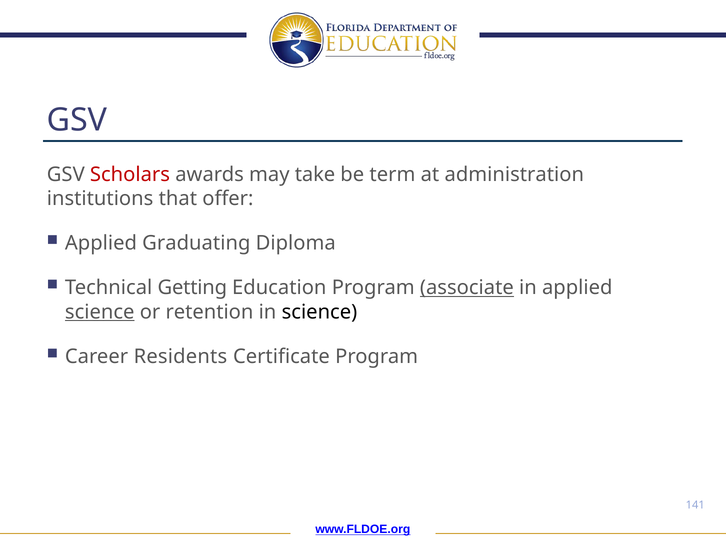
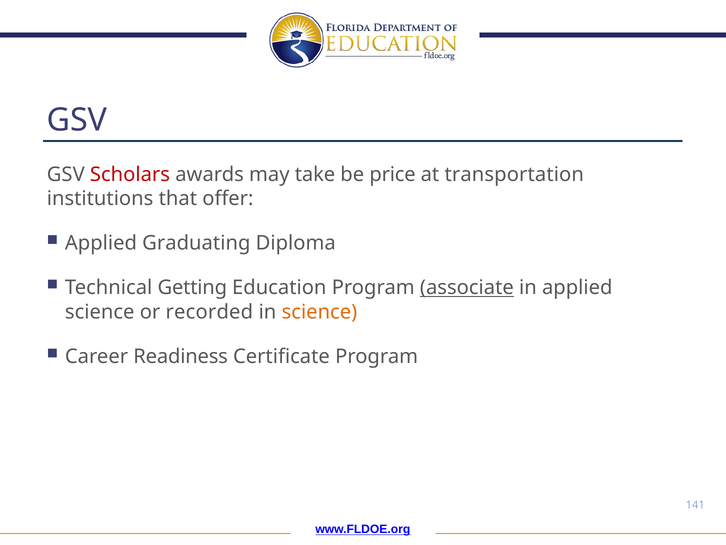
term: term -> price
administration: administration -> transportation
science at (100, 312) underline: present -> none
retention: retention -> recorded
science at (319, 312) colour: black -> orange
Residents: Residents -> Readiness
